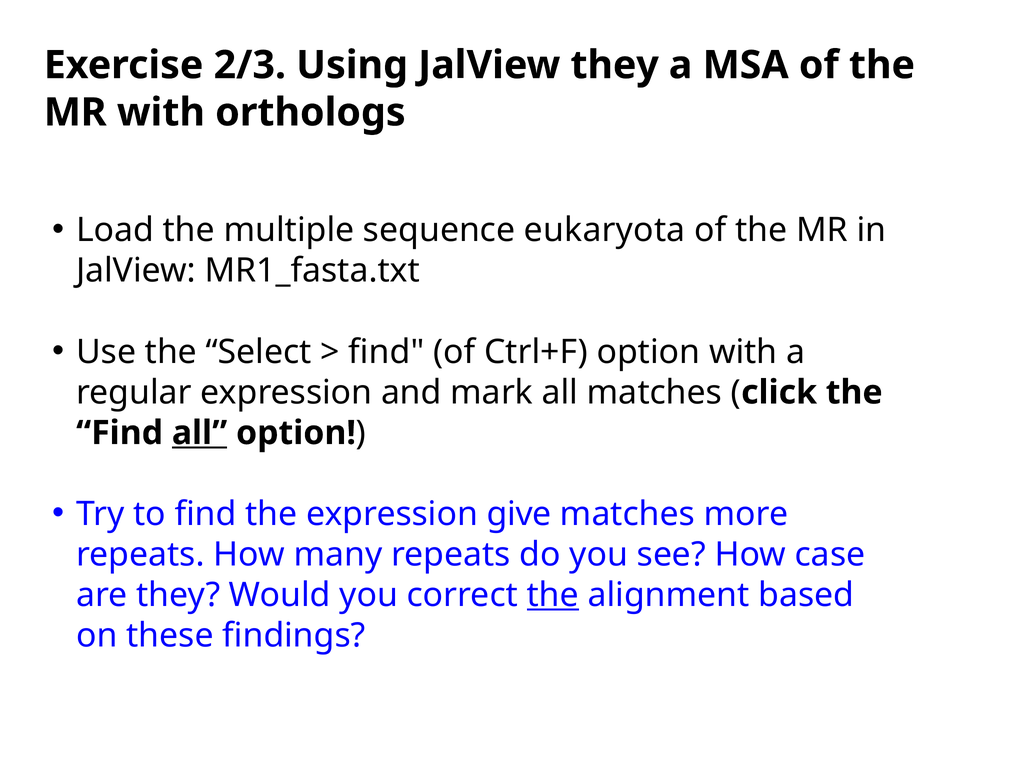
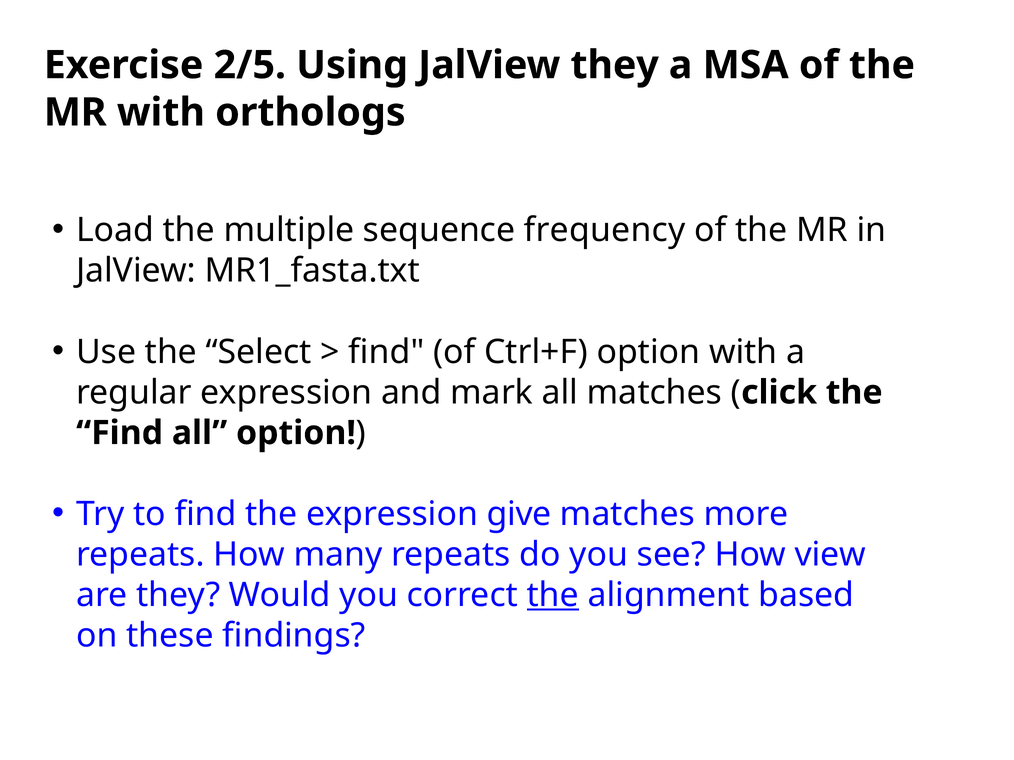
2/3: 2/3 -> 2/5
eukaryota: eukaryota -> frequency
all at (200, 433) underline: present -> none
case: case -> view
